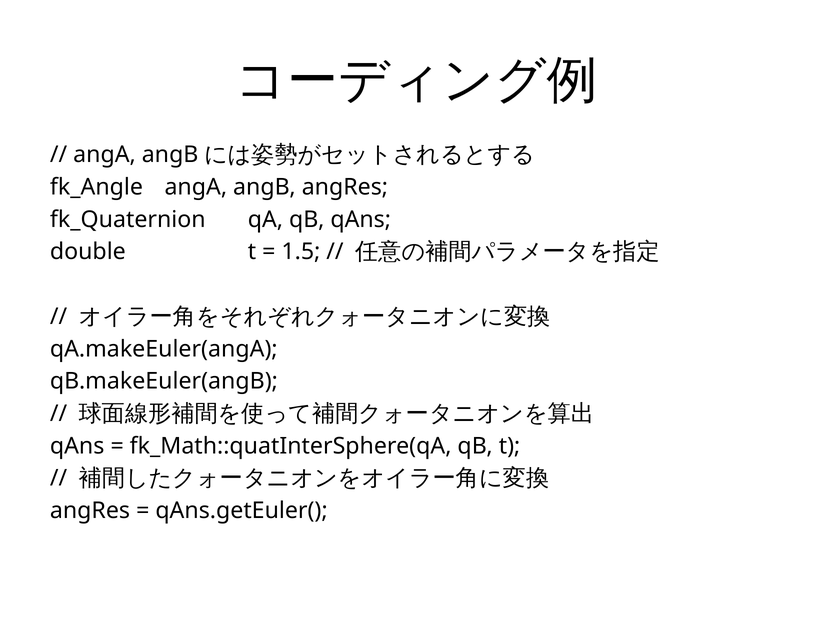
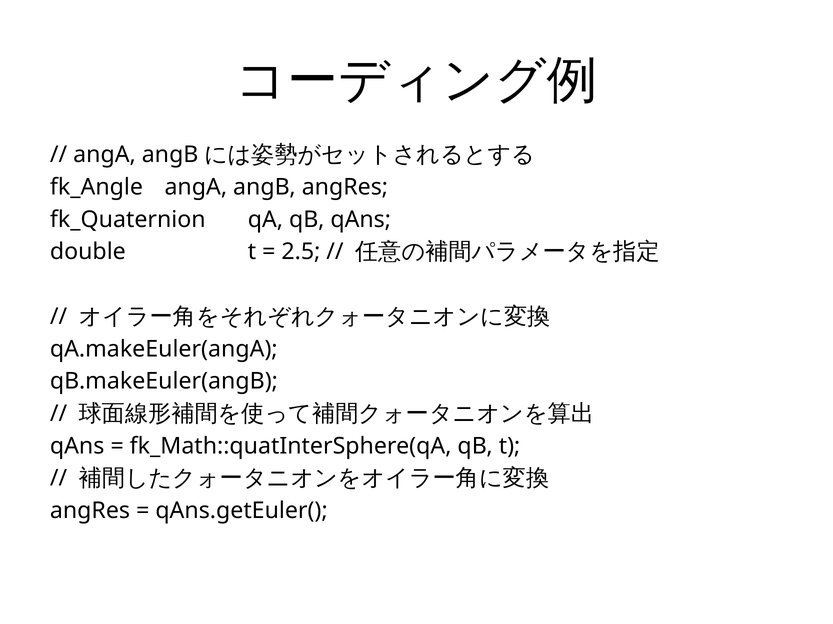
1.5: 1.5 -> 2.5
